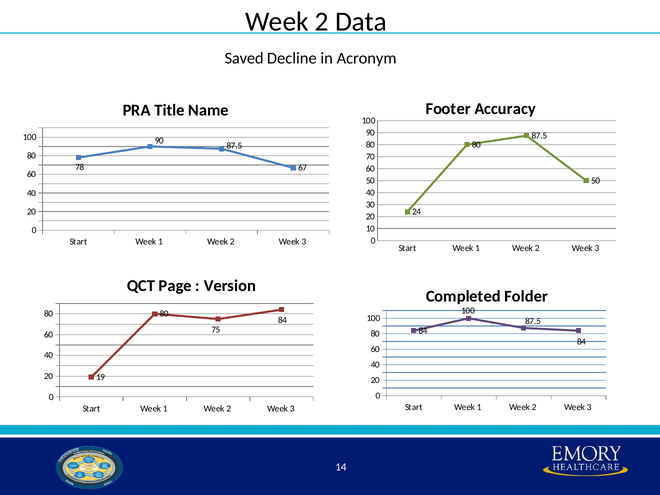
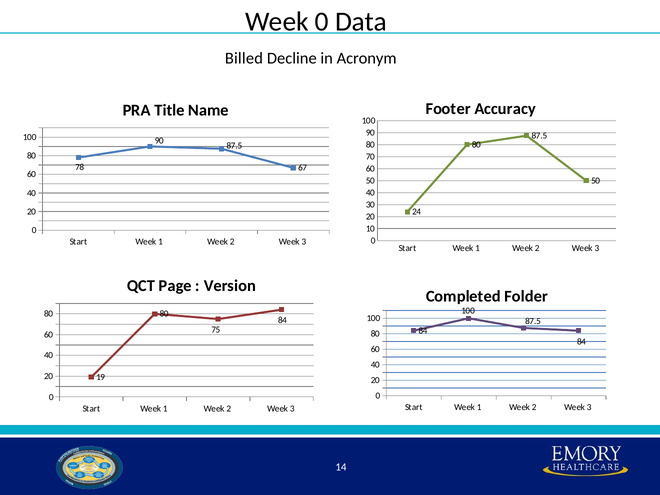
2 at (322, 22): 2 -> 0
Saved: Saved -> Billed
